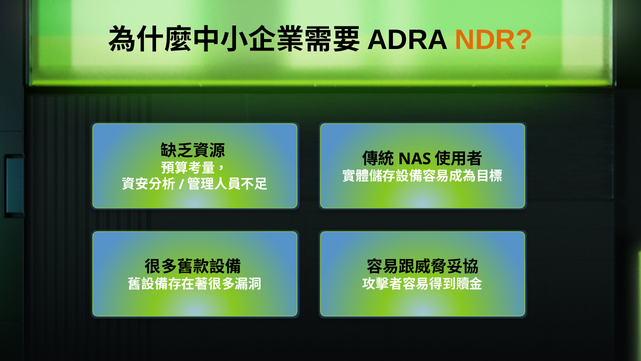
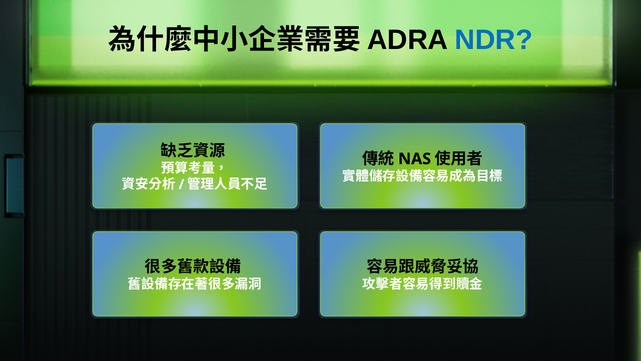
NDR colour: orange -> blue
